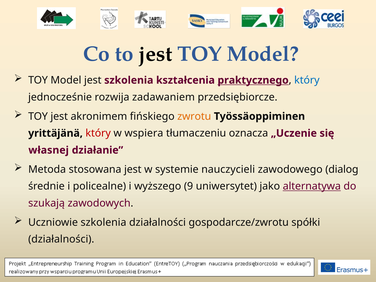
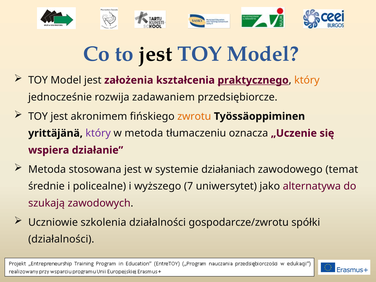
jest szkolenia: szkolenia -> założenia
który at (307, 80) colour: blue -> orange
który at (98, 133) colour: red -> purple
w wspiera: wspiera -> metoda
własnej: własnej -> wspiera
nauczycieli: nauczycieli -> działaniach
dialog: dialog -> temat
9: 9 -> 7
alternatywa underline: present -> none
